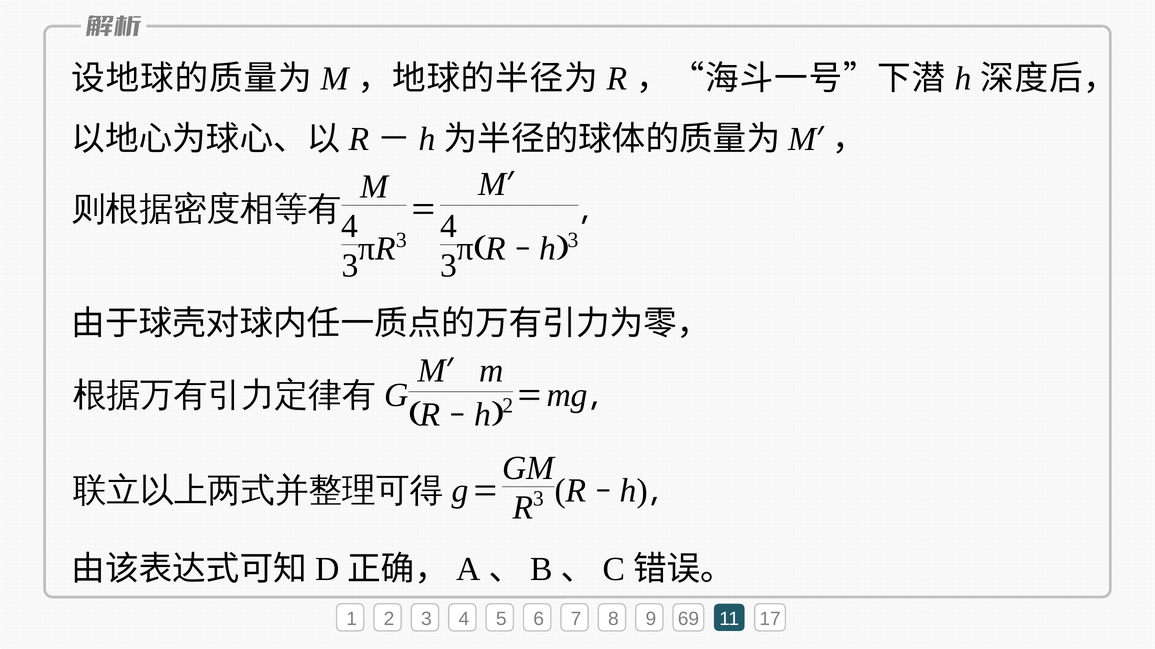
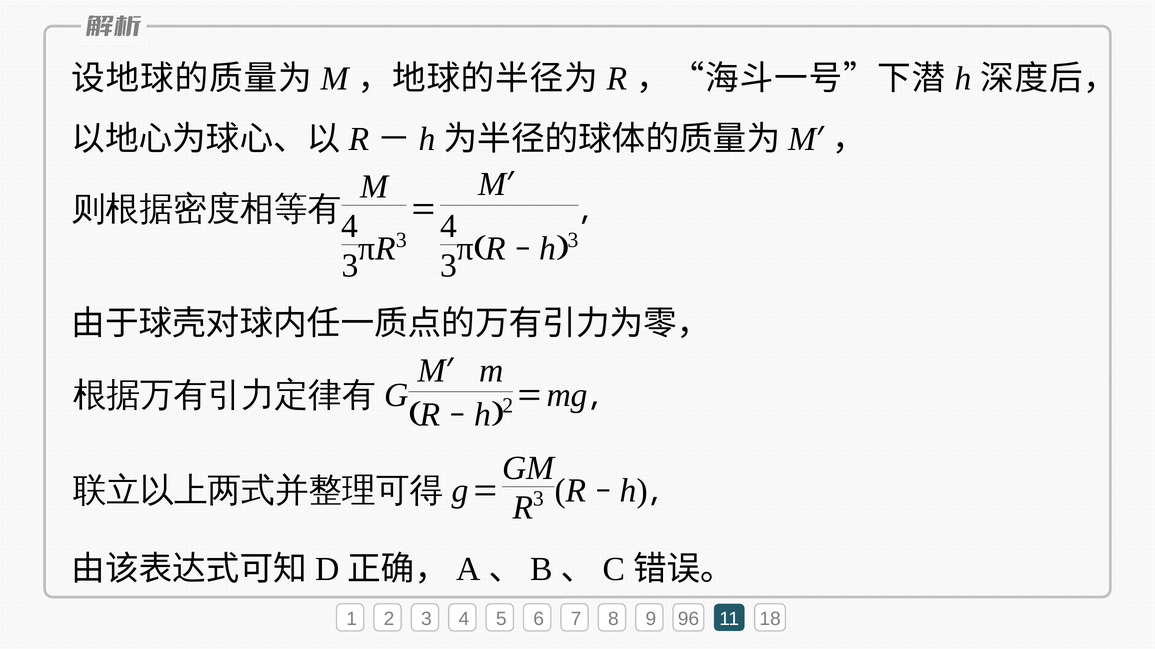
69: 69 -> 96
17: 17 -> 18
